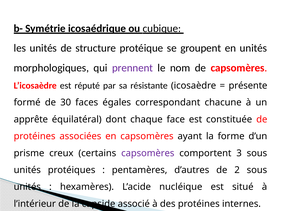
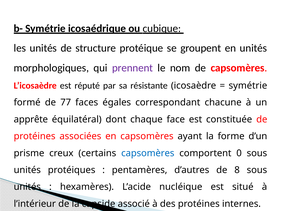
présente at (248, 86): présente -> symétrie
30: 30 -> 77
capsomères at (148, 153) colour: purple -> blue
3: 3 -> 0
2: 2 -> 8
